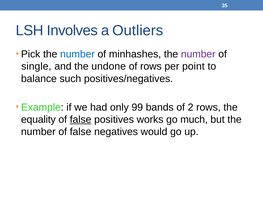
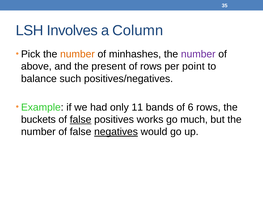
Outliers: Outliers -> Column
number at (77, 54) colour: blue -> orange
single: single -> above
undone: undone -> present
99: 99 -> 11
2: 2 -> 6
equality: equality -> buckets
negatives underline: none -> present
